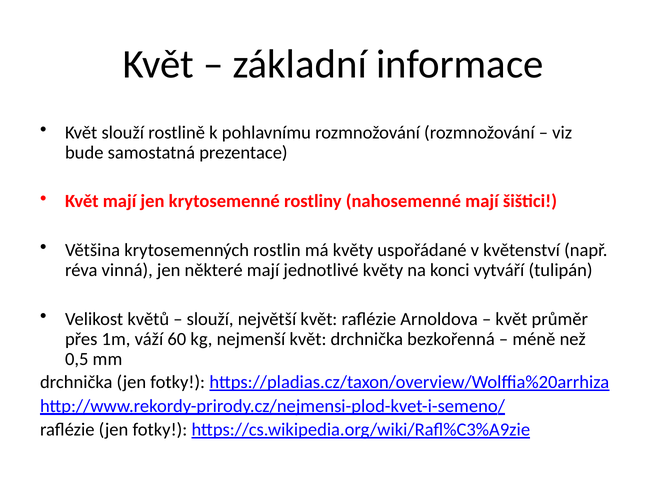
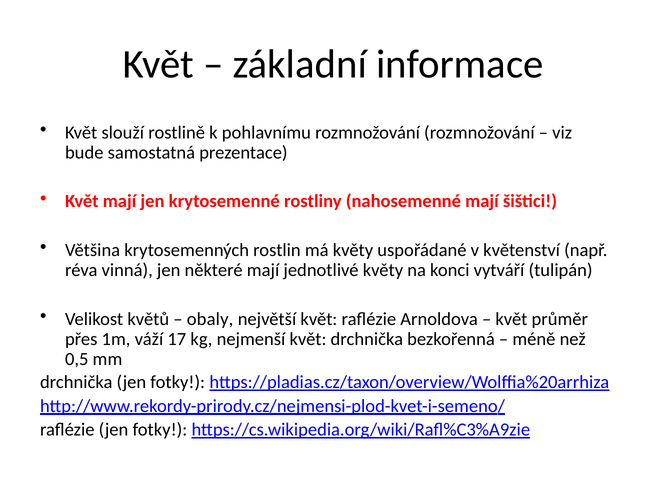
slouží at (210, 319): slouží -> obaly
60: 60 -> 17
